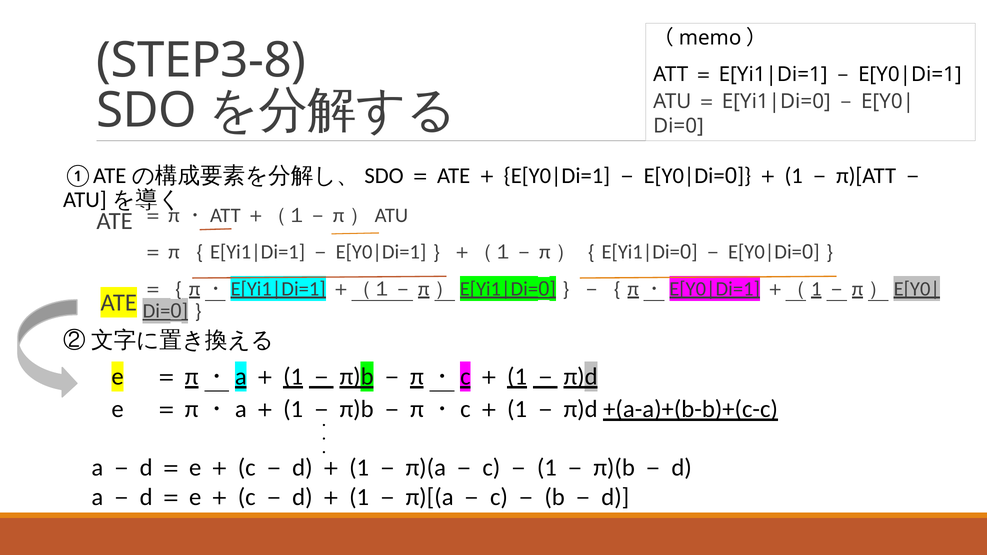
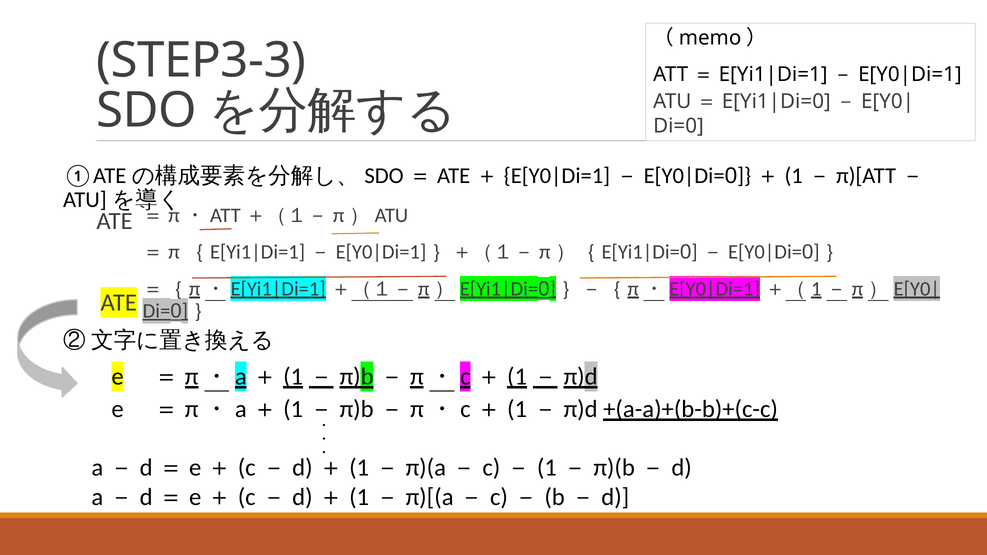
STEP3-8: STEP3-8 -> STEP3-3
